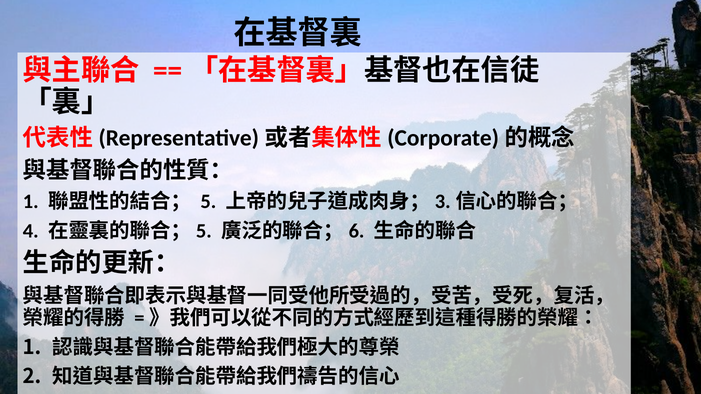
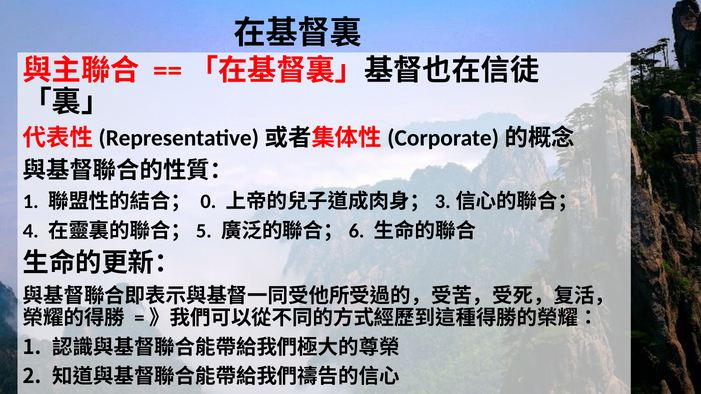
5: 5 -> 0
